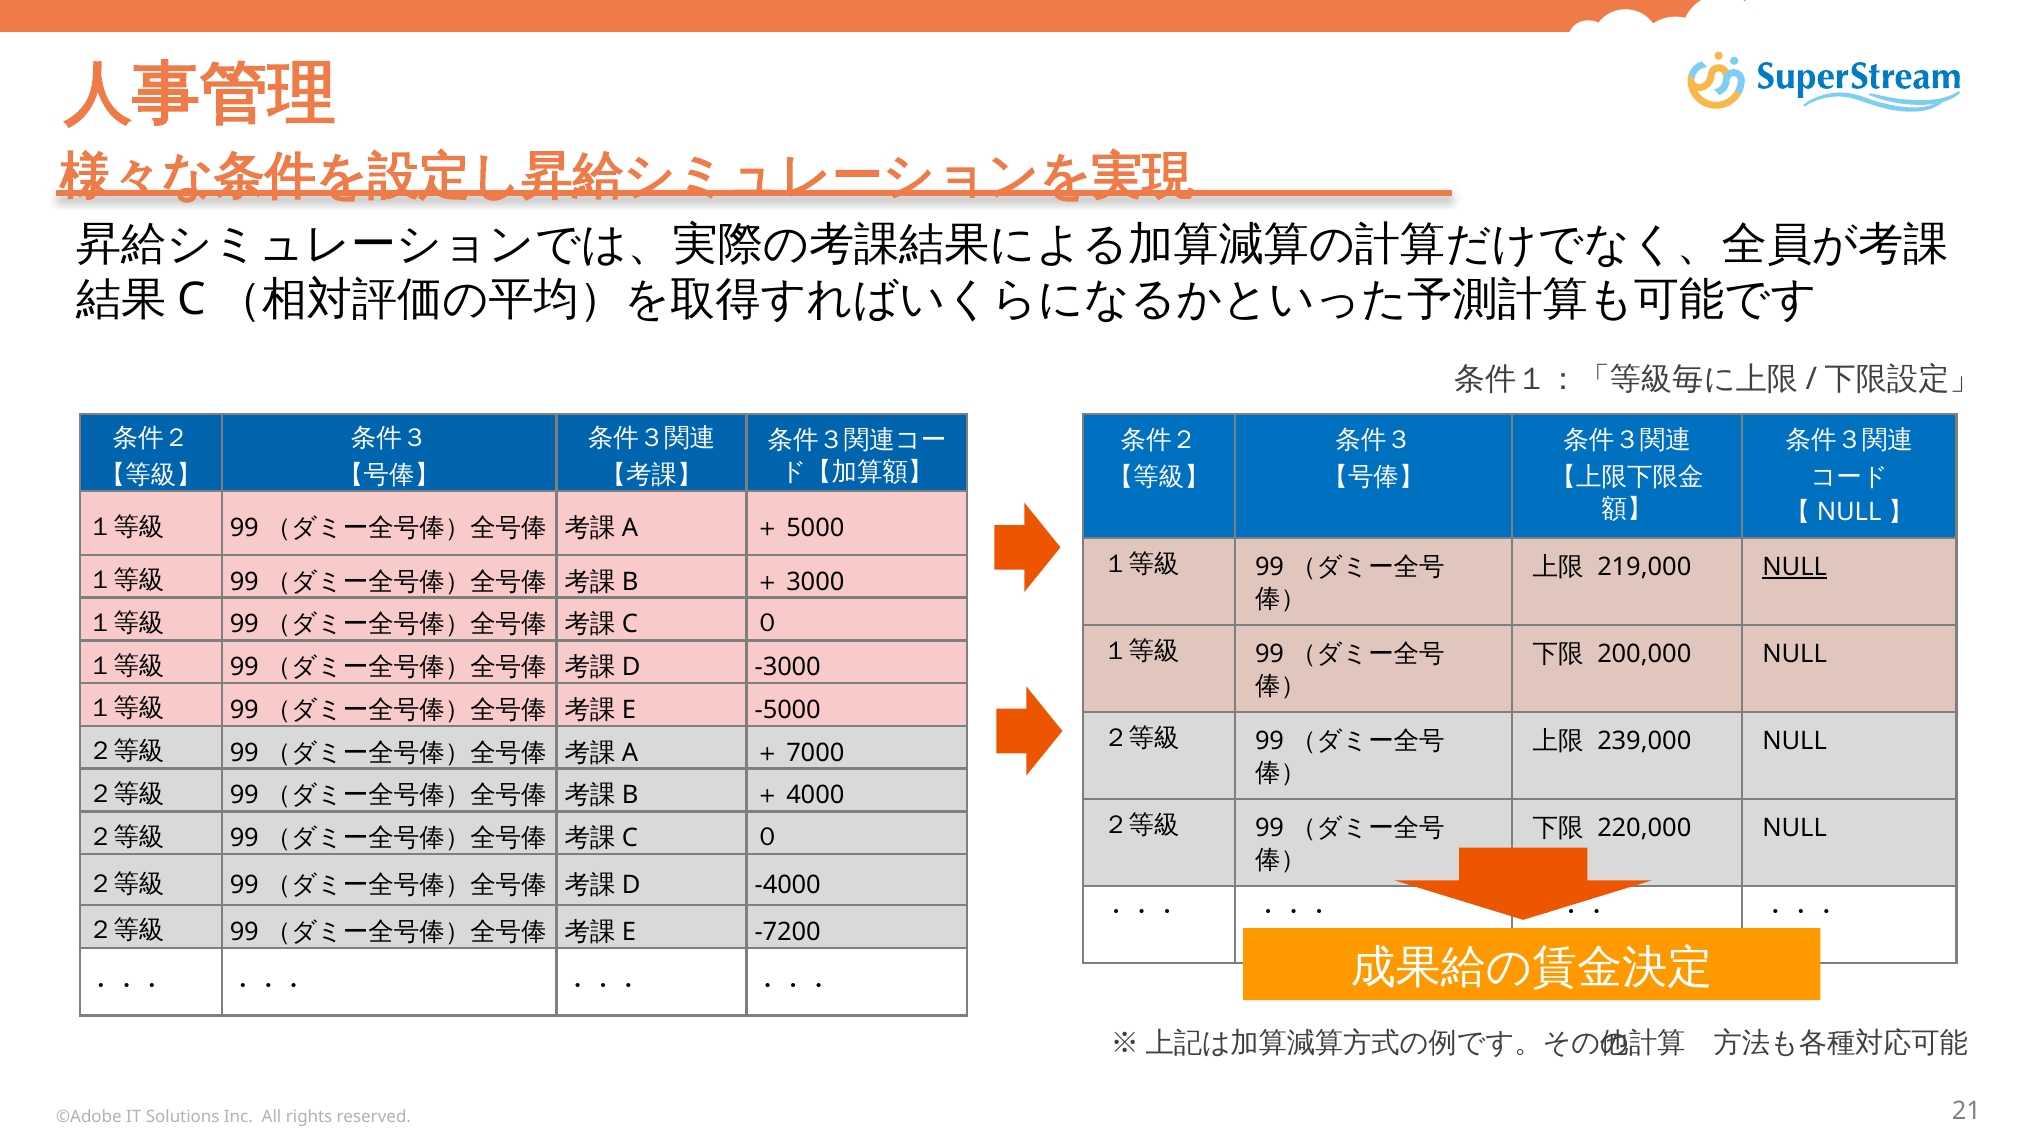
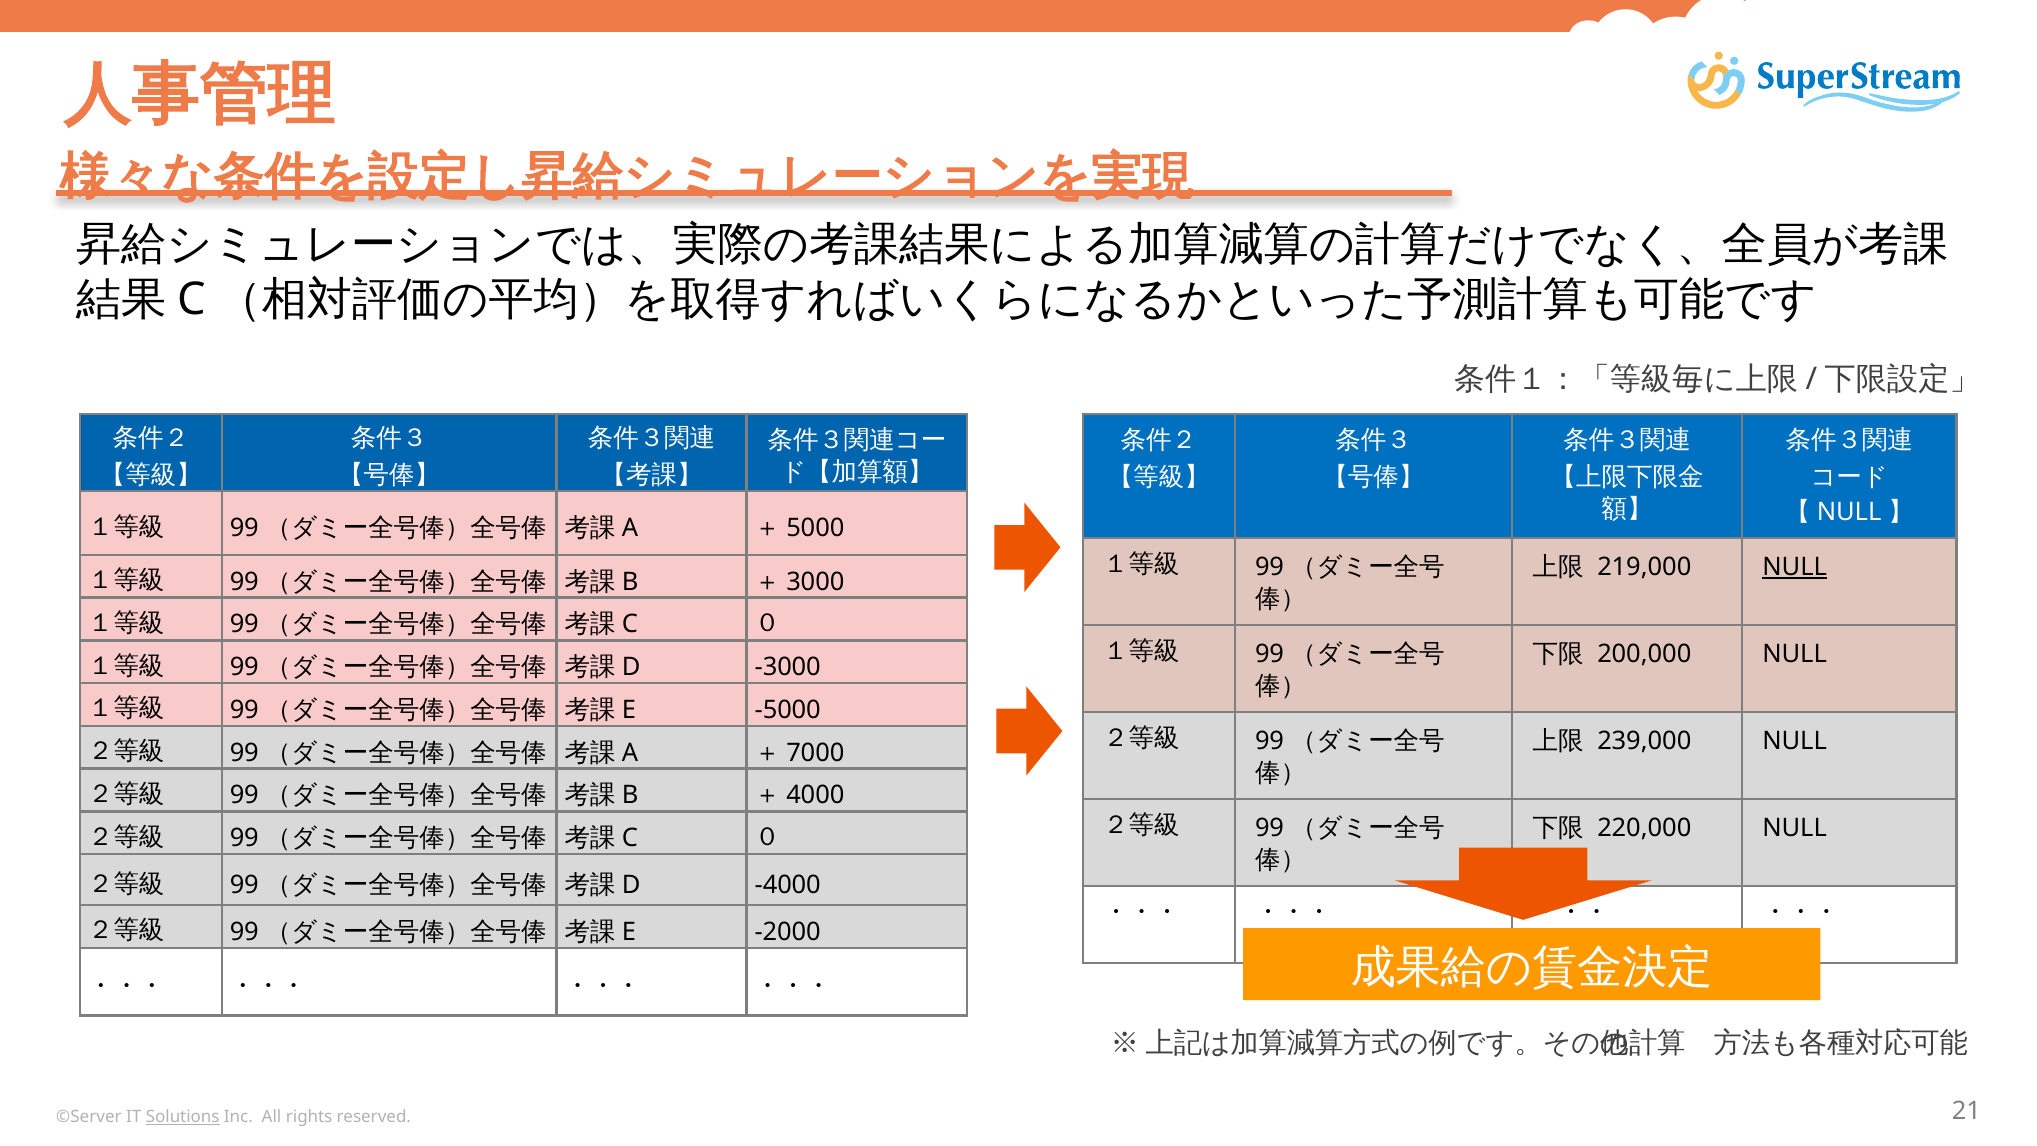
-7200: -7200 -> -2000
©Adobe: ©Adobe -> ©Server
Solutions underline: none -> present
